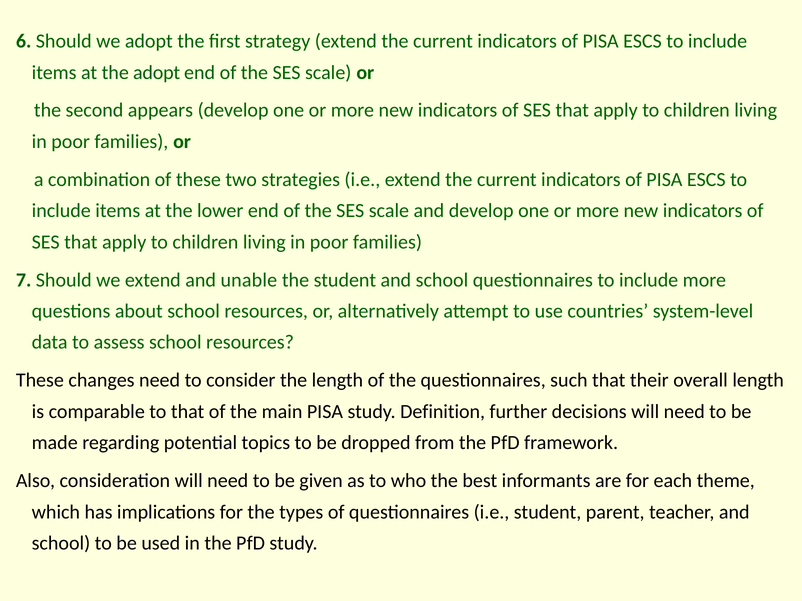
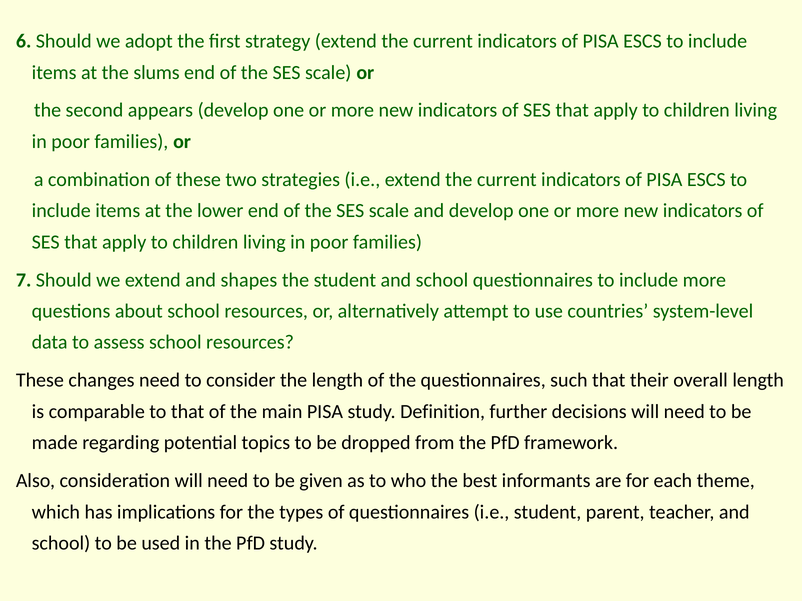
the adopt: adopt -> slums
unable: unable -> shapes
